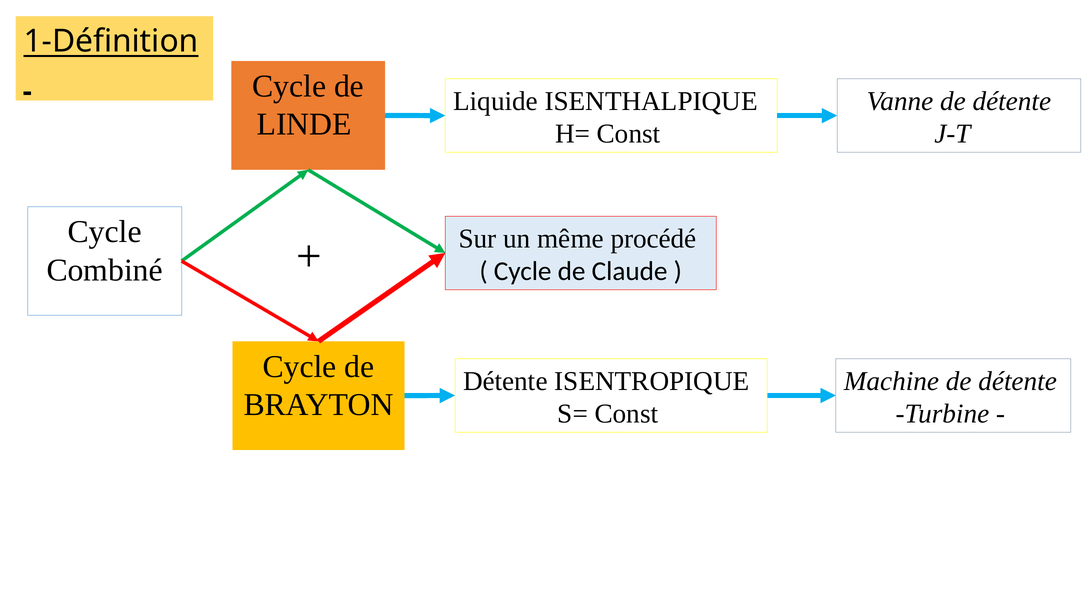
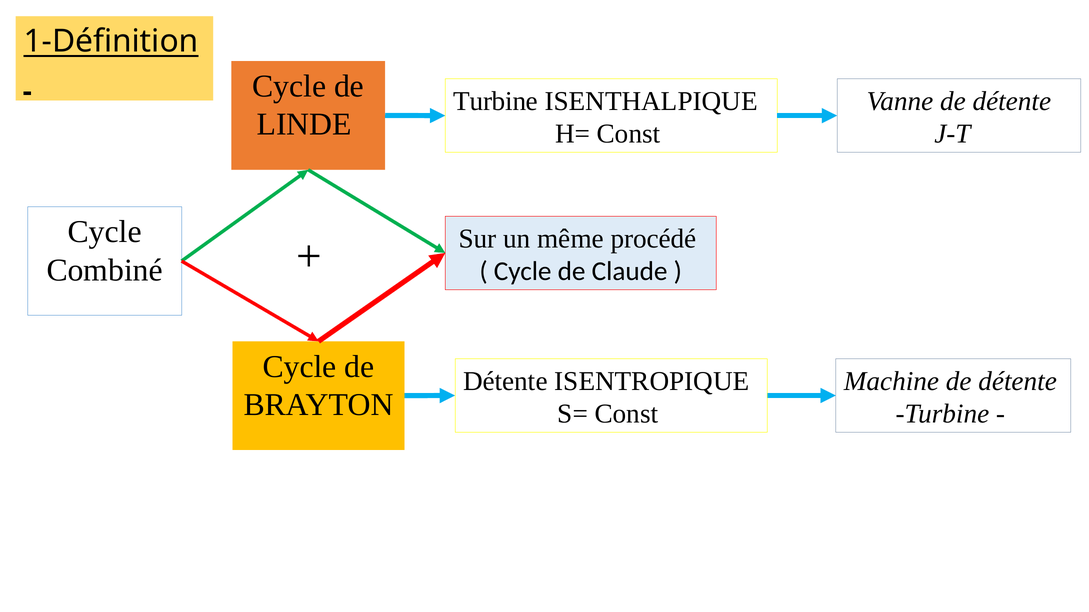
Liquide at (496, 101): Liquide -> Turbine
